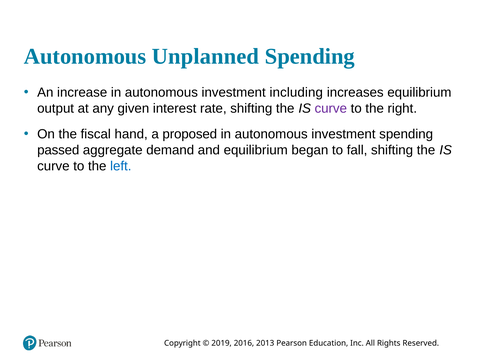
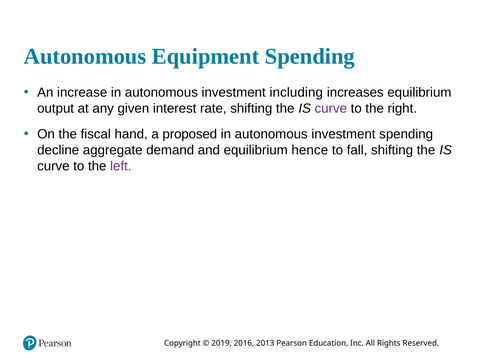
Unplanned: Unplanned -> Equipment
passed: passed -> decline
began: began -> hence
left colour: blue -> purple
